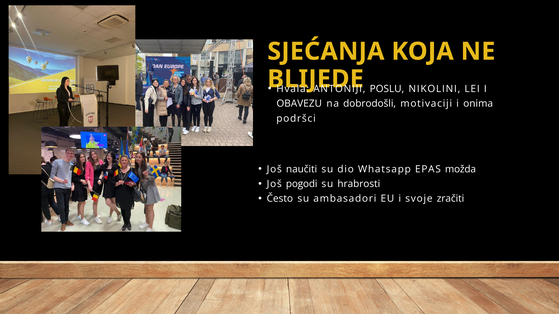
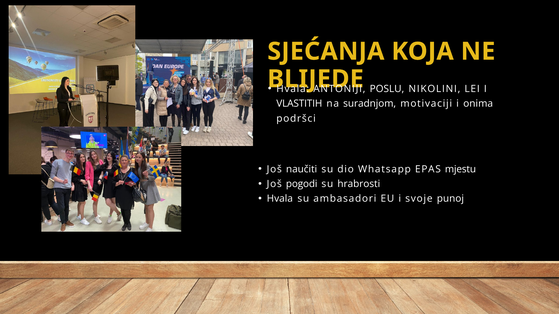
OBAVEZU: OBAVEZU -> VLASTITIH
dobrodošli: dobrodošli -> suradnjom
možda: možda -> mjestu
Često at (280, 199): Često -> Hvala
zračiti: zračiti -> punoj
